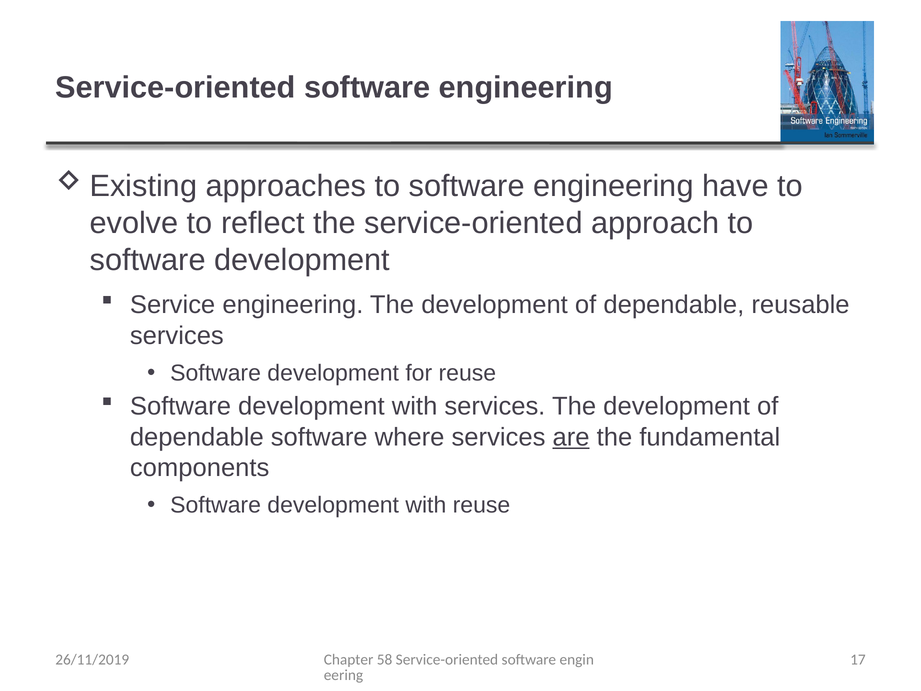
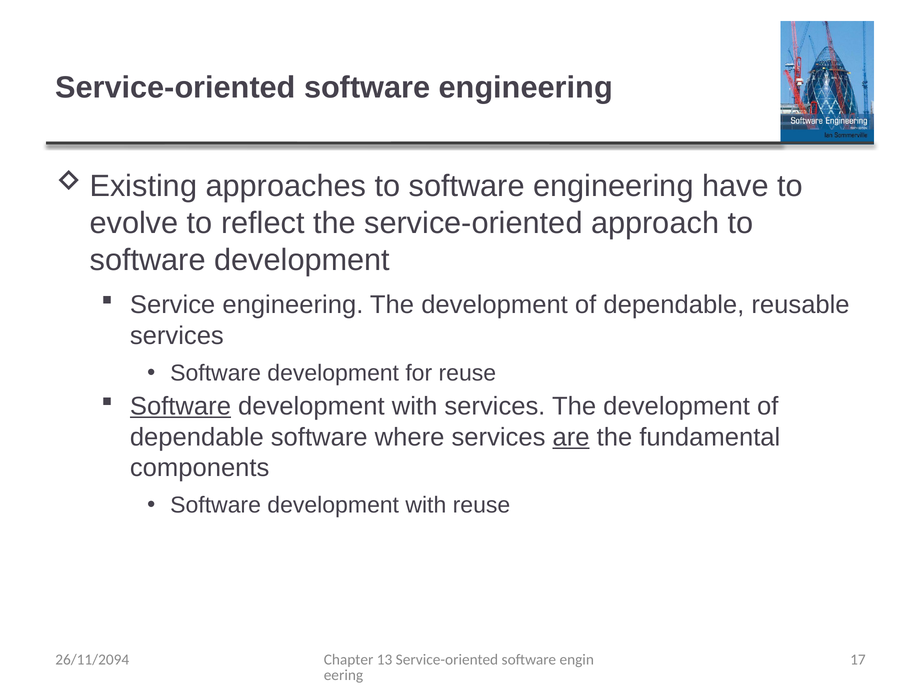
Software at (180, 406) underline: none -> present
58: 58 -> 13
26/11/2019: 26/11/2019 -> 26/11/2094
